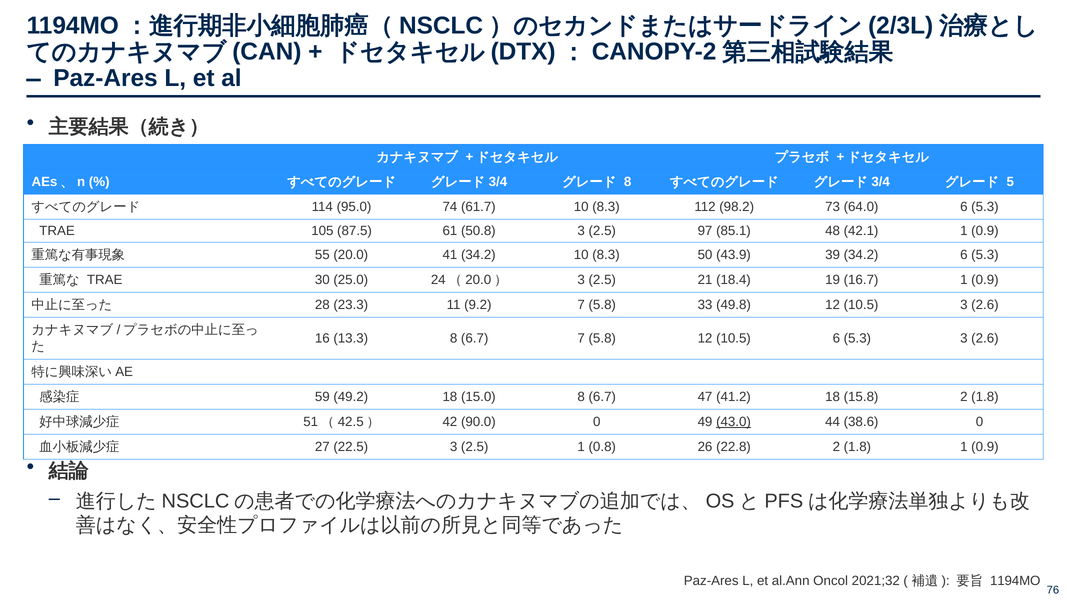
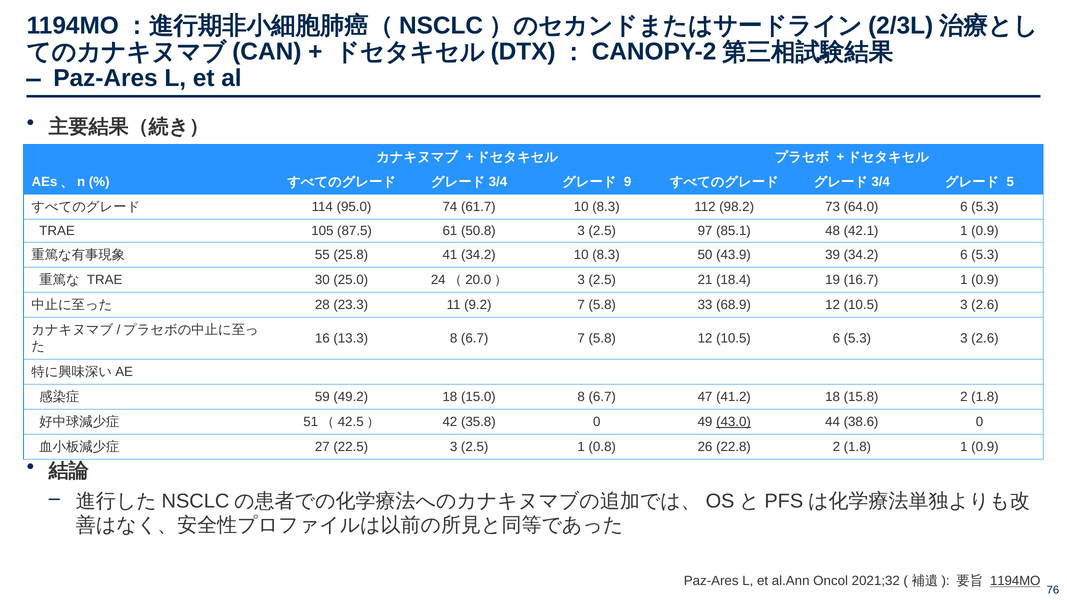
8 at (628, 182): 8 -> 9
20.0: 20.0 -> 25.8
49.8: 49.8 -> 68.9
90.0: 90.0 -> 35.8
1194MO underline: none -> present
